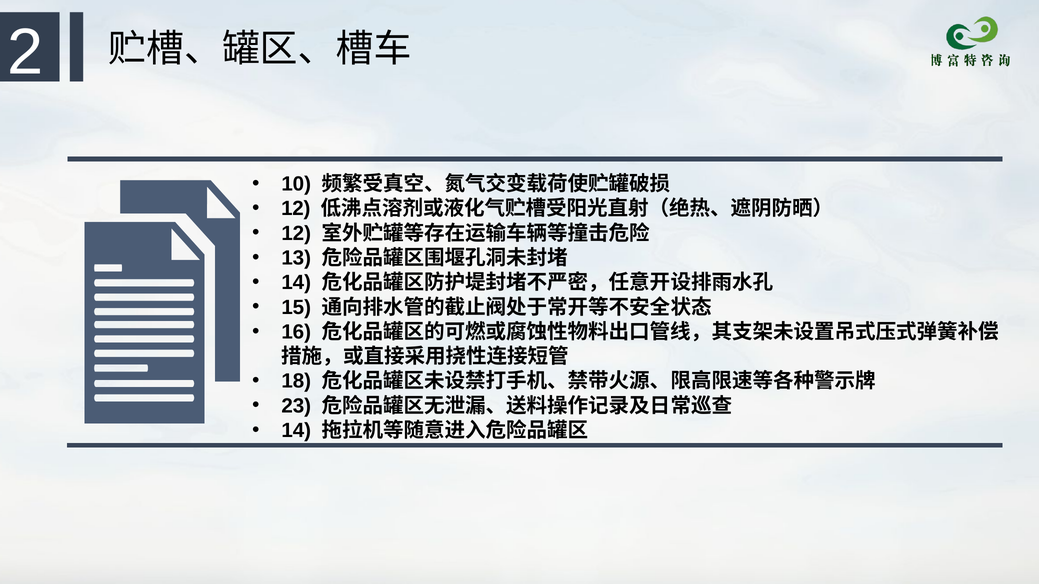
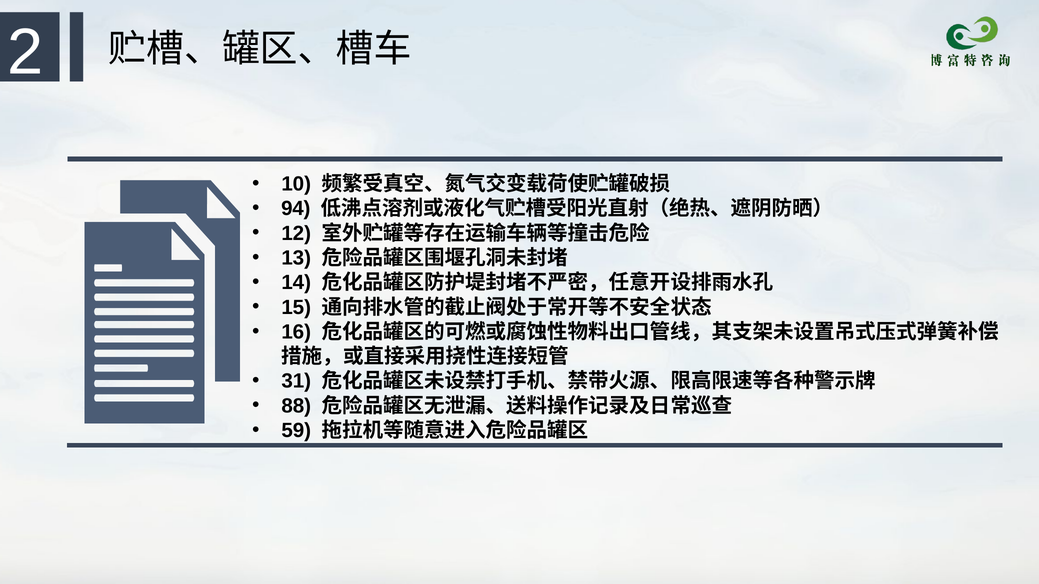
12 at (296, 209): 12 -> 94
18: 18 -> 31
23: 23 -> 88
14 at (296, 431): 14 -> 59
